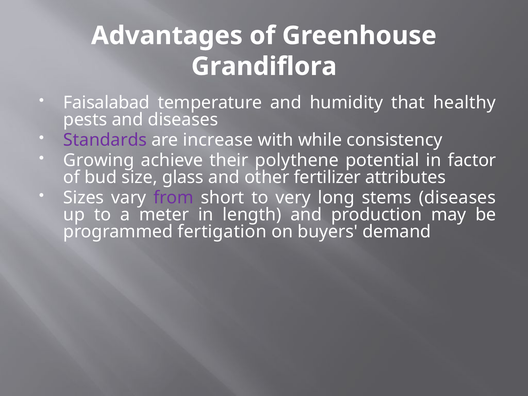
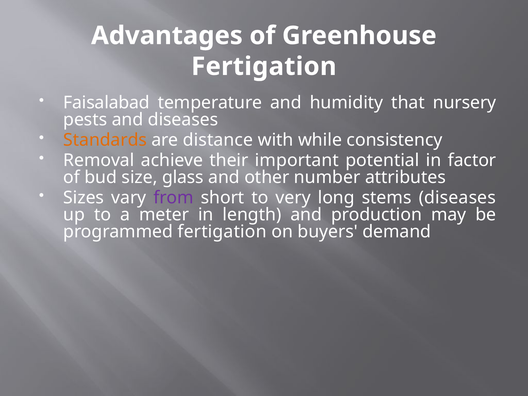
Grandiflora at (264, 66): Grandiflora -> Fertigation
healthy: healthy -> nursery
Standards colour: purple -> orange
increase: increase -> distance
Growing: Growing -> Removal
polythene: polythene -> important
fertilizer: fertilizer -> number
